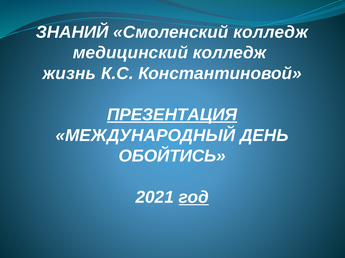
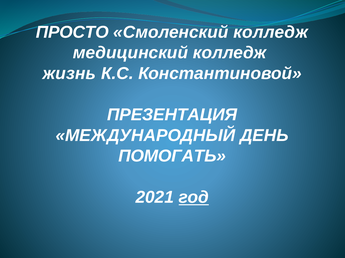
ЗНАНИЙ: ЗНАНИЙ -> ПРОСТО
ПРЕЗЕНТАЦИЯ underline: present -> none
ОБОЙТИСЬ: ОБОЙТИСЬ -> ПОМОГАТЬ
